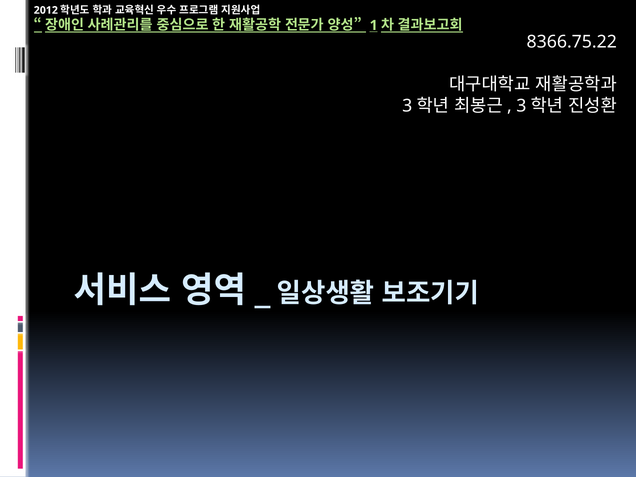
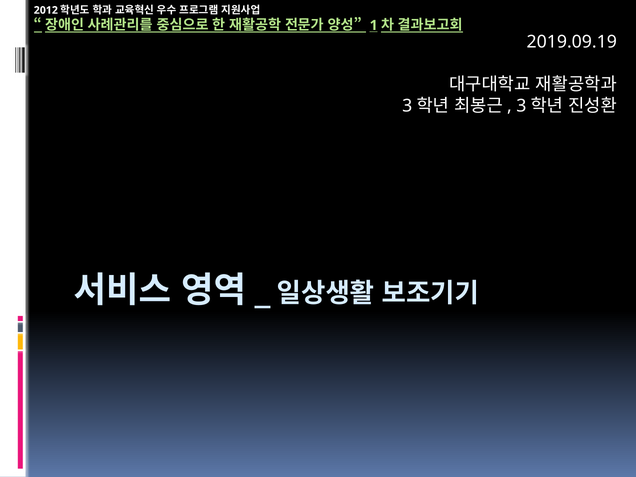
8366.75.22: 8366.75.22 -> 2019.09.19
